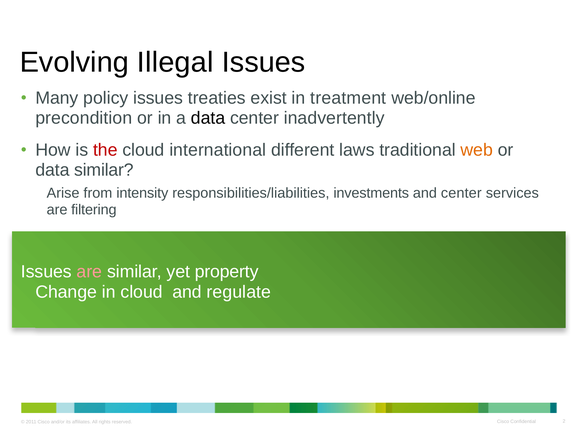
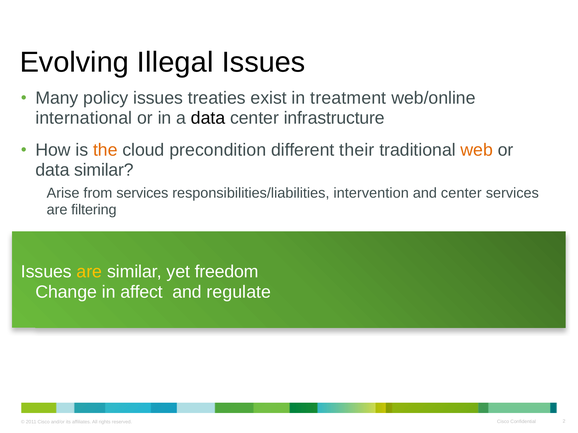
precondition: precondition -> international
inadvertently: inadvertently -> infrastructure
the colour: red -> orange
international: international -> precondition
laws: laws -> their
from intensity: intensity -> services
investments: investments -> intervention
are at (89, 272) colour: pink -> yellow
property: property -> freedom
in cloud: cloud -> affect
